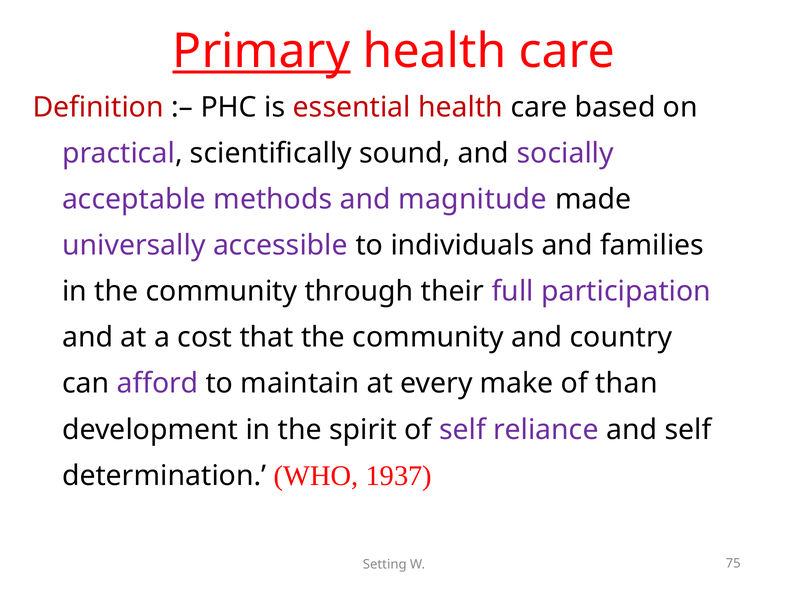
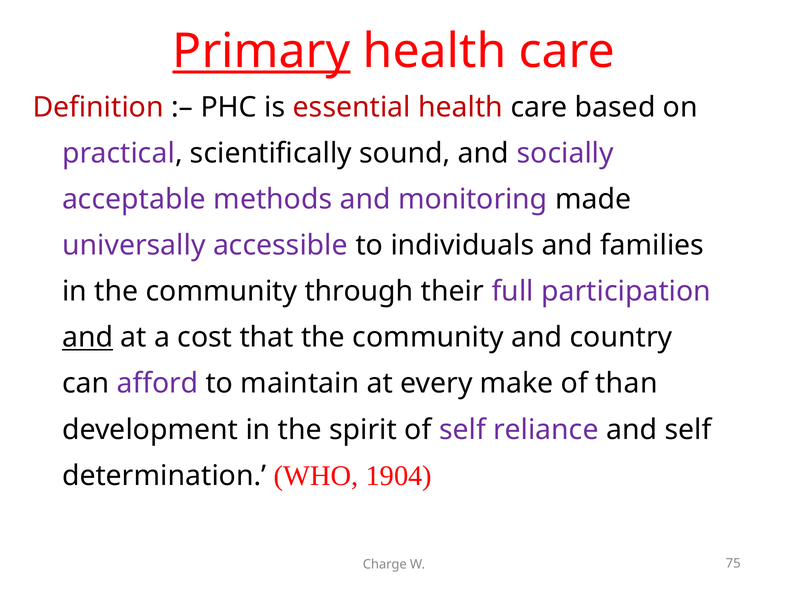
magnitude: magnitude -> monitoring
and at (88, 338) underline: none -> present
1937: 1937 -> 1904
Setting: Setting -> Charge
